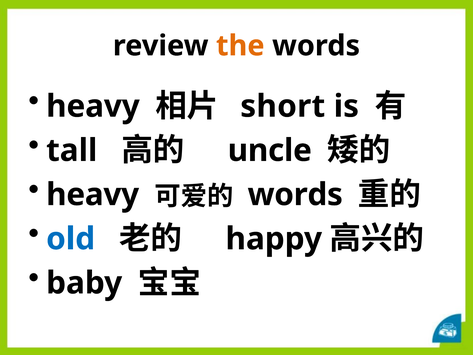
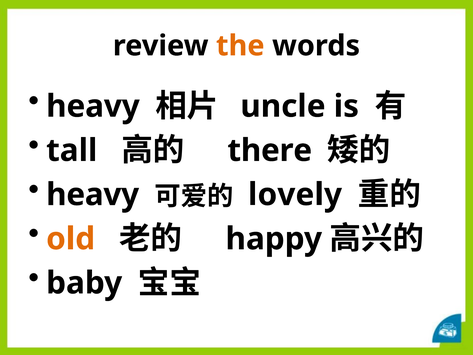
short: short -> uncle
uncle: uncle -> there
words at (295, 195): words -> lovely
old colour: blue -> orange
